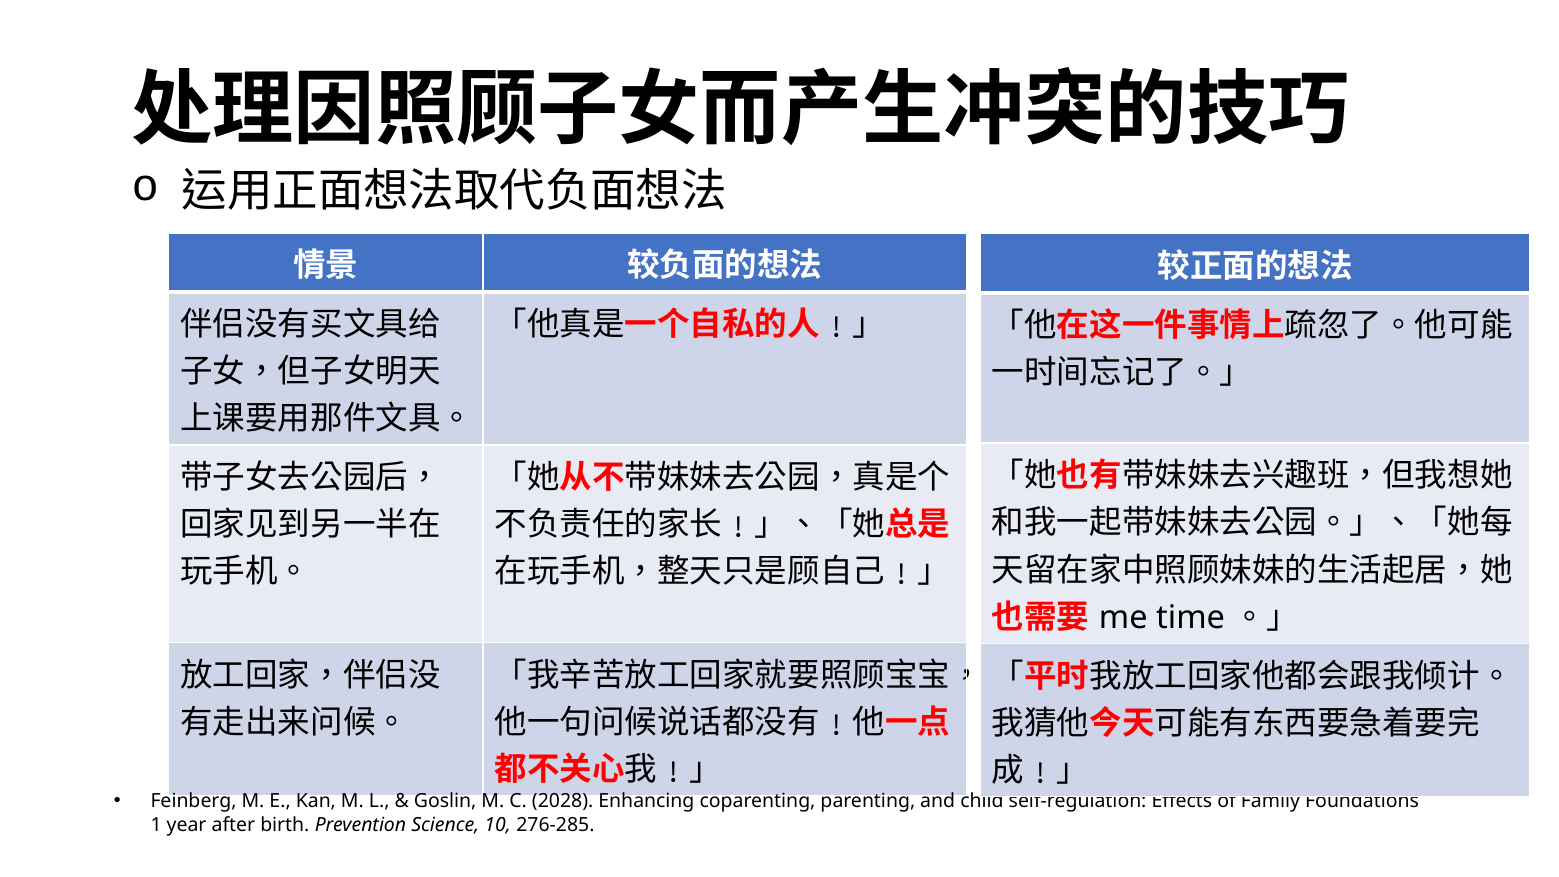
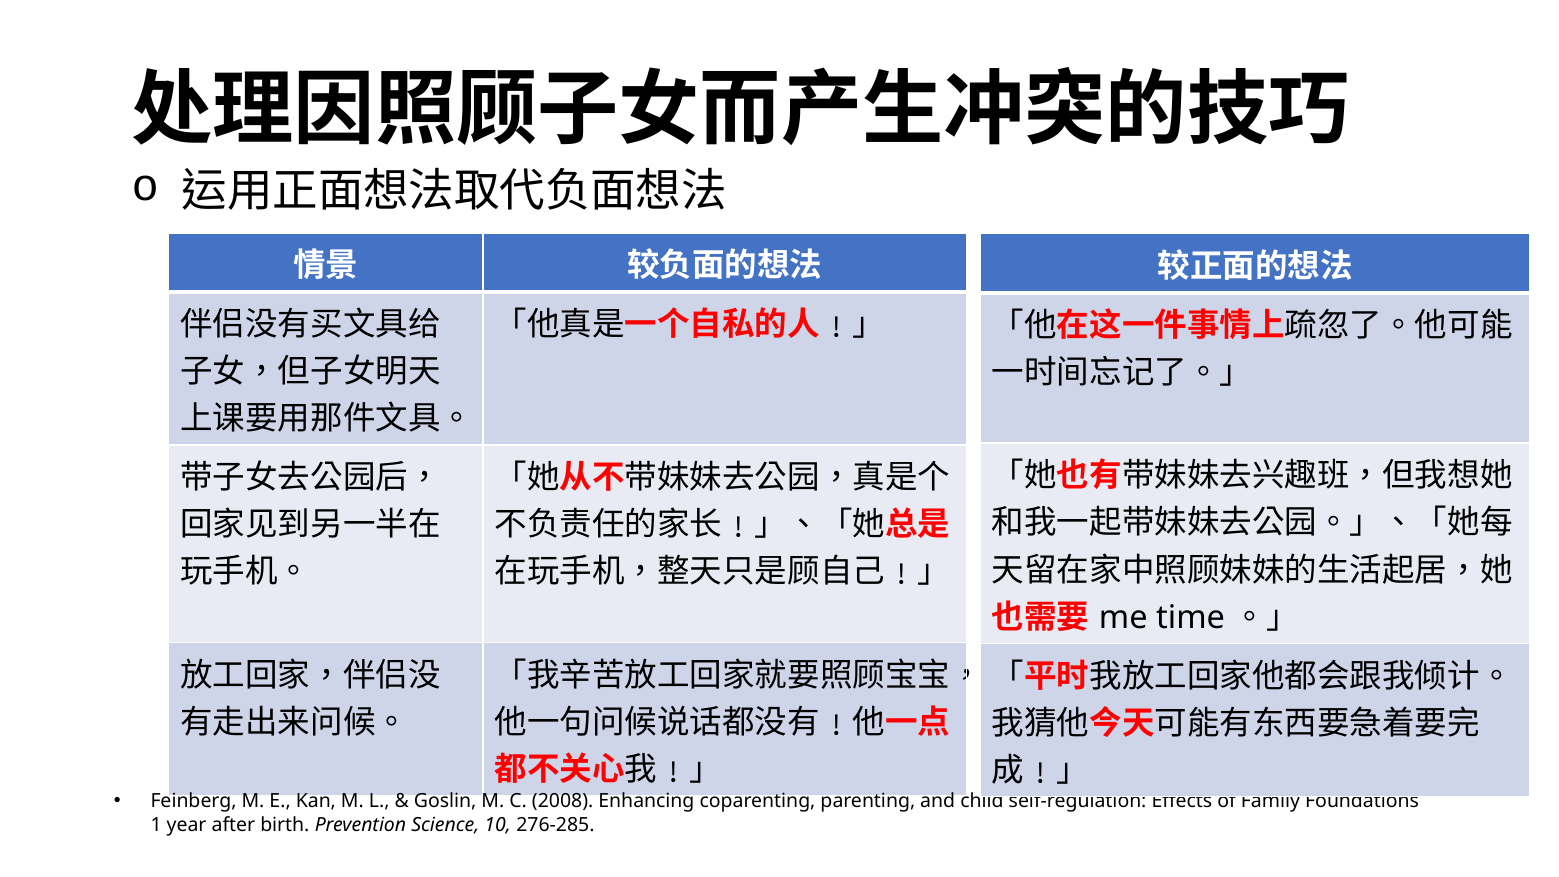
2028: 2028 -> 2008
